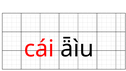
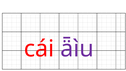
ǟìu colour: black -> purple
